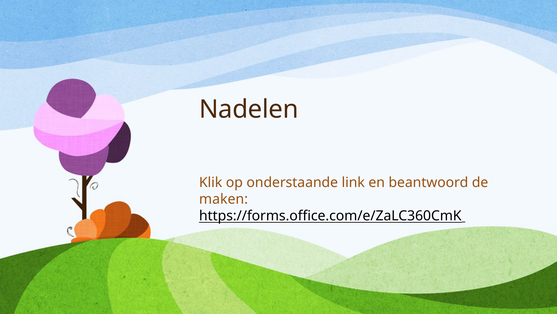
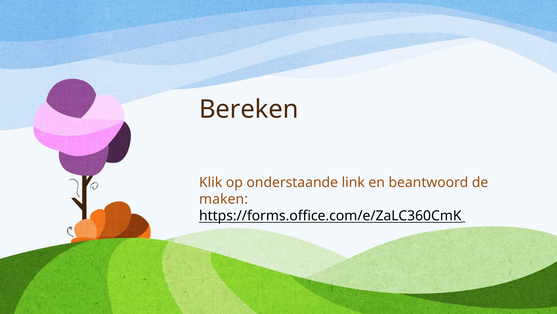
Nadelen: Nadelen -> Bereken
